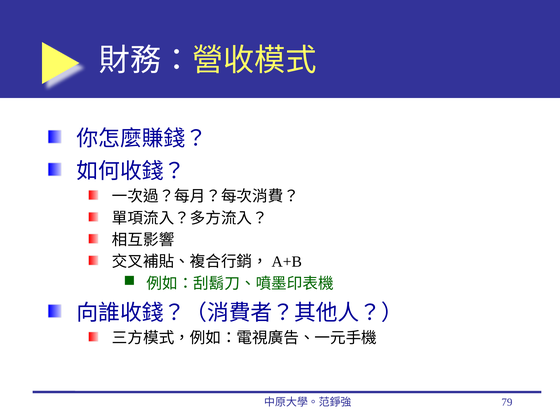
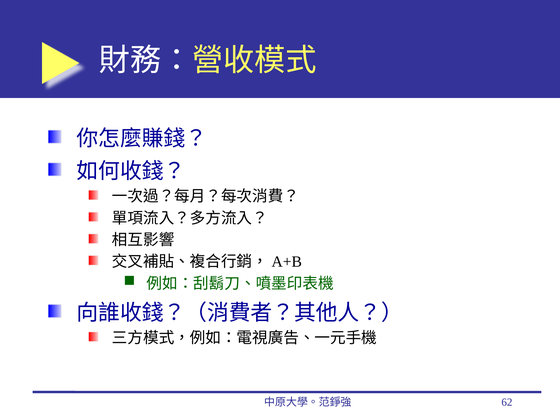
79: 79 -> 62
